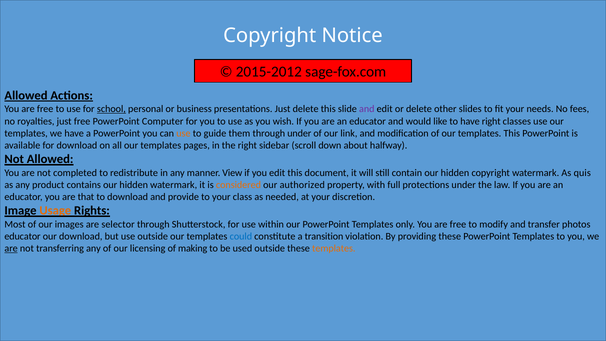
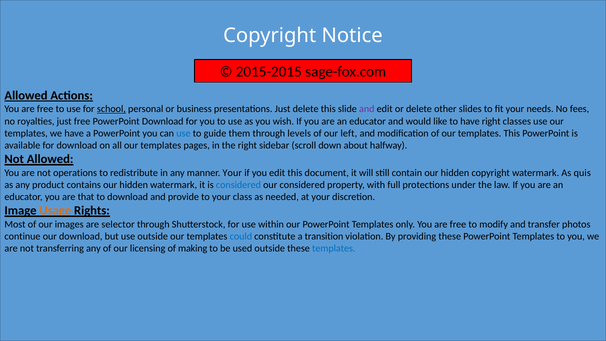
2015-2012: 2015-2012 -> 2015-2015
PowerPoint Computer: Computer -> Download
use at (183, 133) colour: orange -> blue
through under: under -> levels
link: link -> left
completed: completed -> operations
manner View: View -> Your
considered at (238, 185) colour: orange -> blue
our authorized: authorized -> considered
educator at (23, 236): educator -> continue
are at (11, 248) underline: present -> none
templates at (334, 248) colour: orange -> blue
